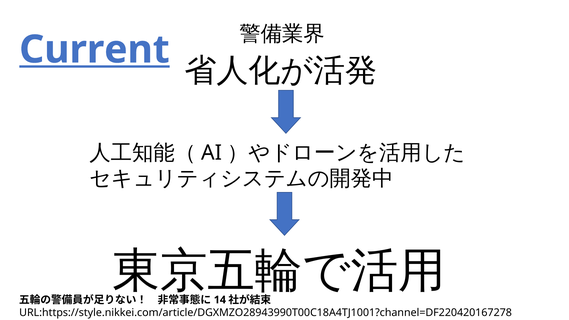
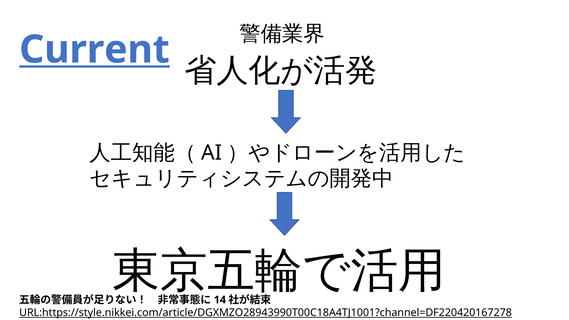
URL:https://style.nikkei.com/article/DGXMZO28943990T00C18A4TJ1001?channel=DF220420167278 underline: none -> present
